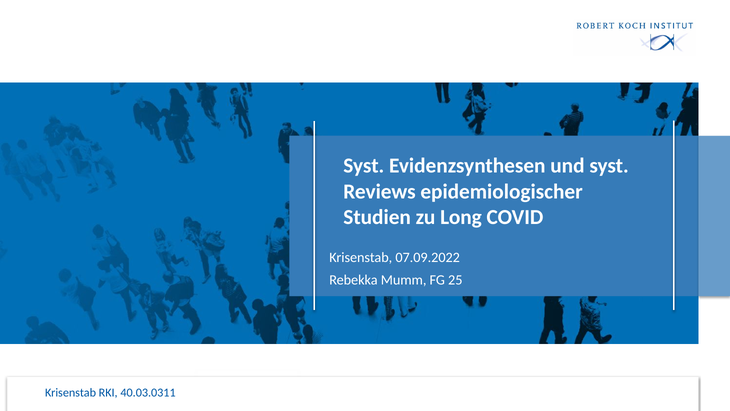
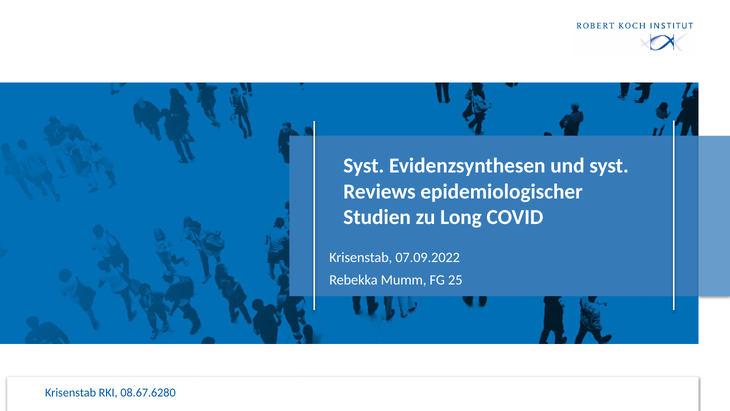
40.03.0311: 40.03.0311 -> 08.67.6280
